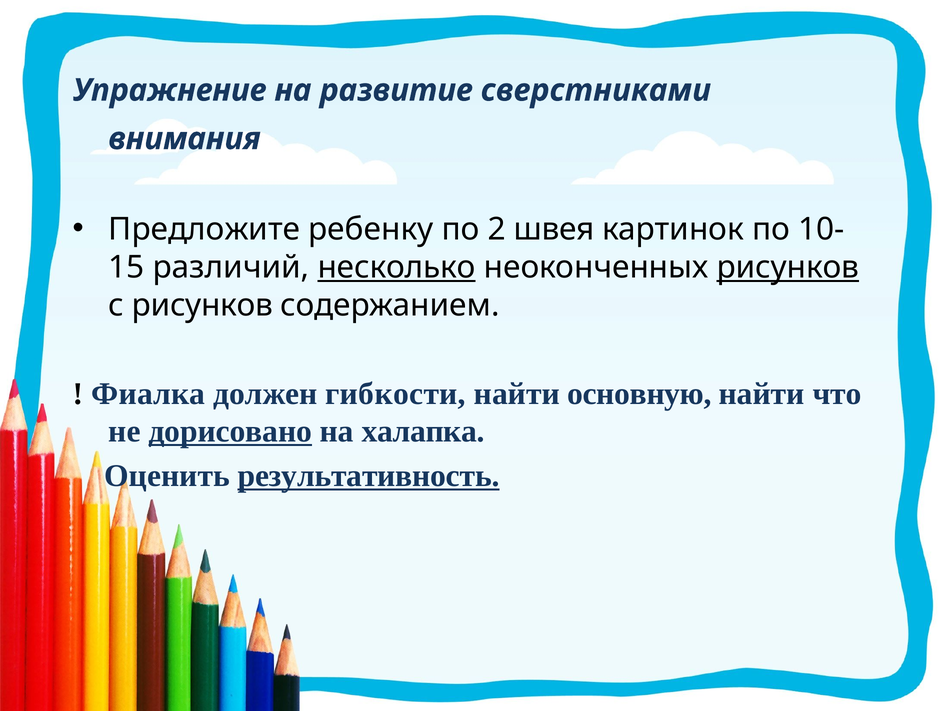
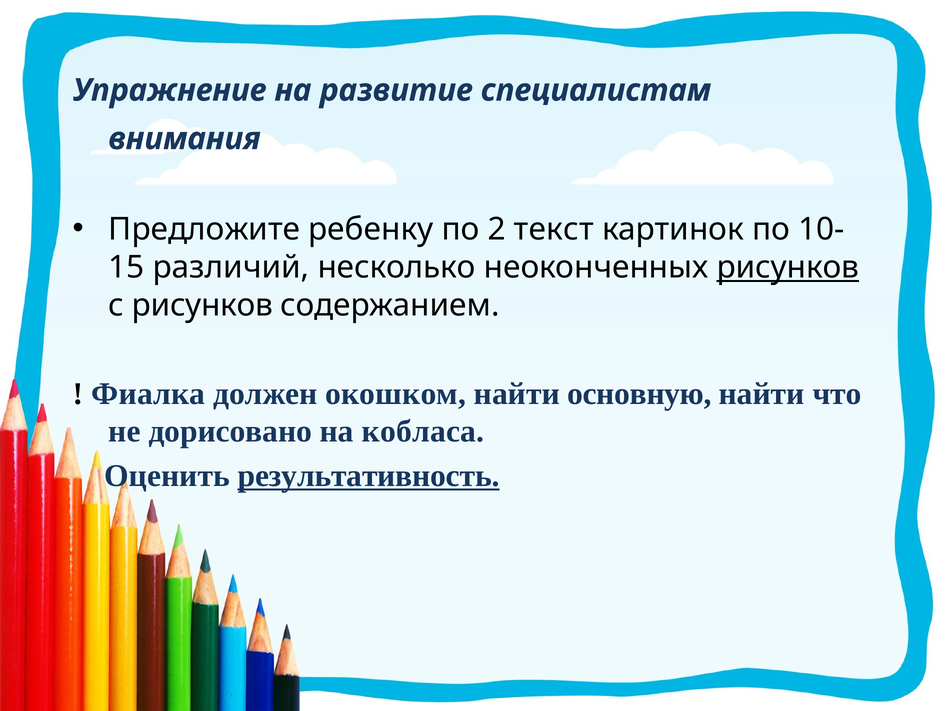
сверстниками: сверстниками -> специалистам
швея: швея -> текст
несколько underline: present -> none
гибкости: гибкости -> окошком
дорисовано underline: present -> none
халапка: халапка -> кобласа
